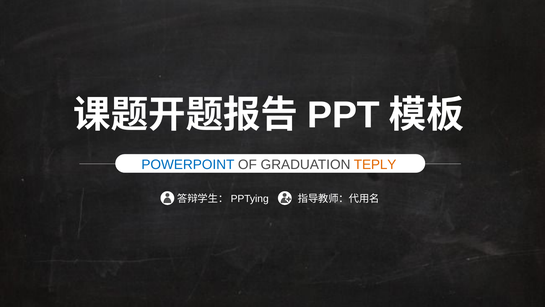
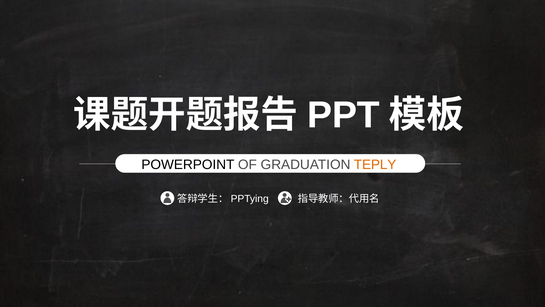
POWERPOINT colour: blue -> black
